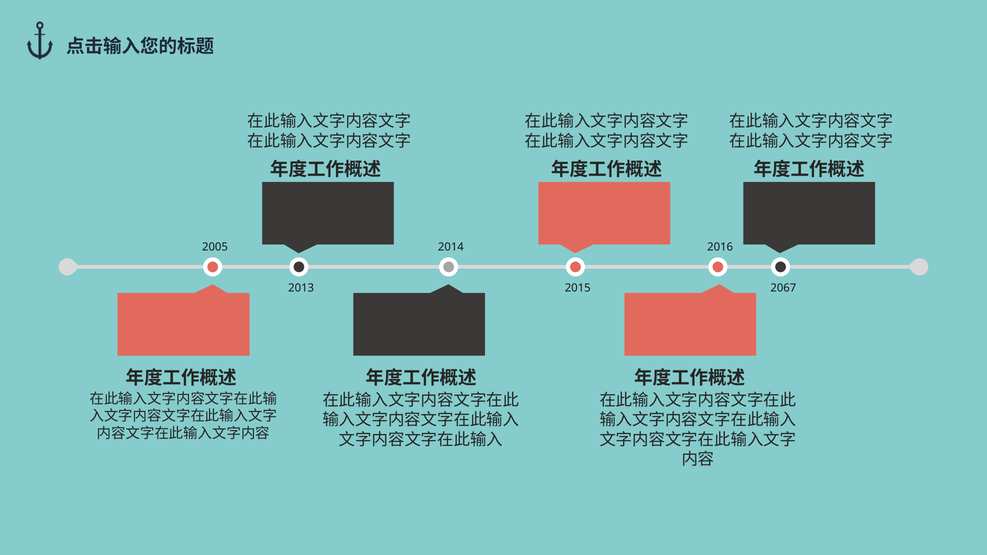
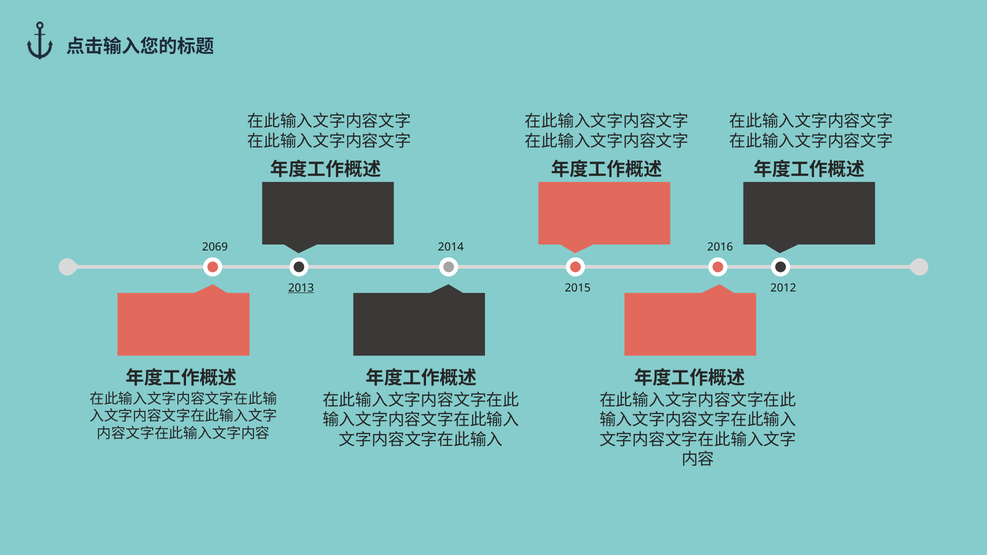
2005: 2005 -> 2069
2013 underline: none -> present
2067: 2067 -> 2012
